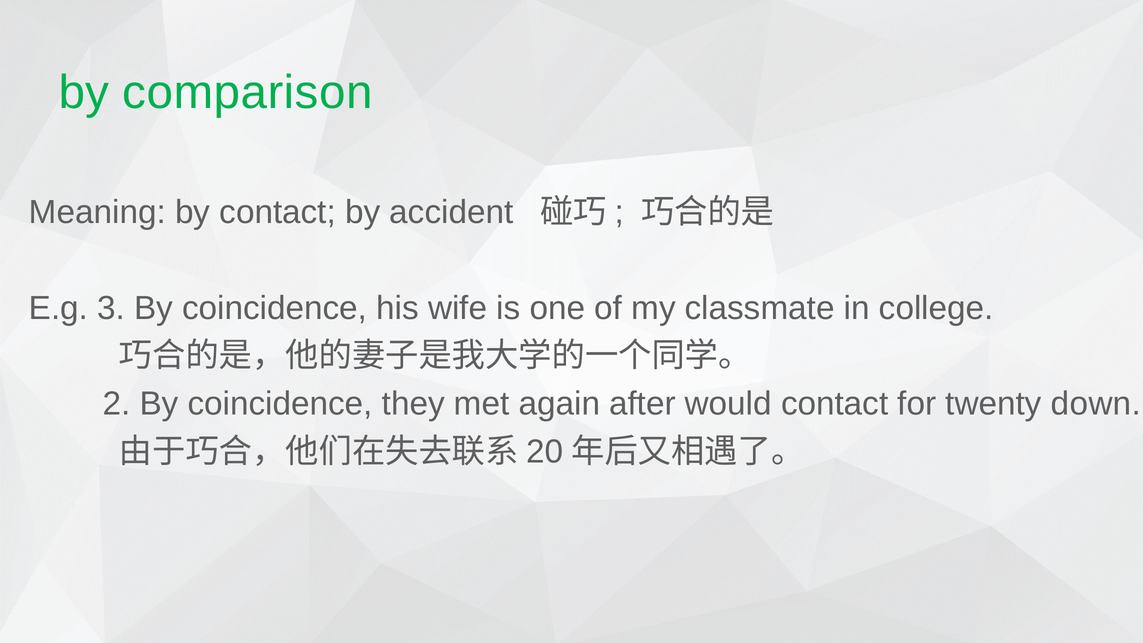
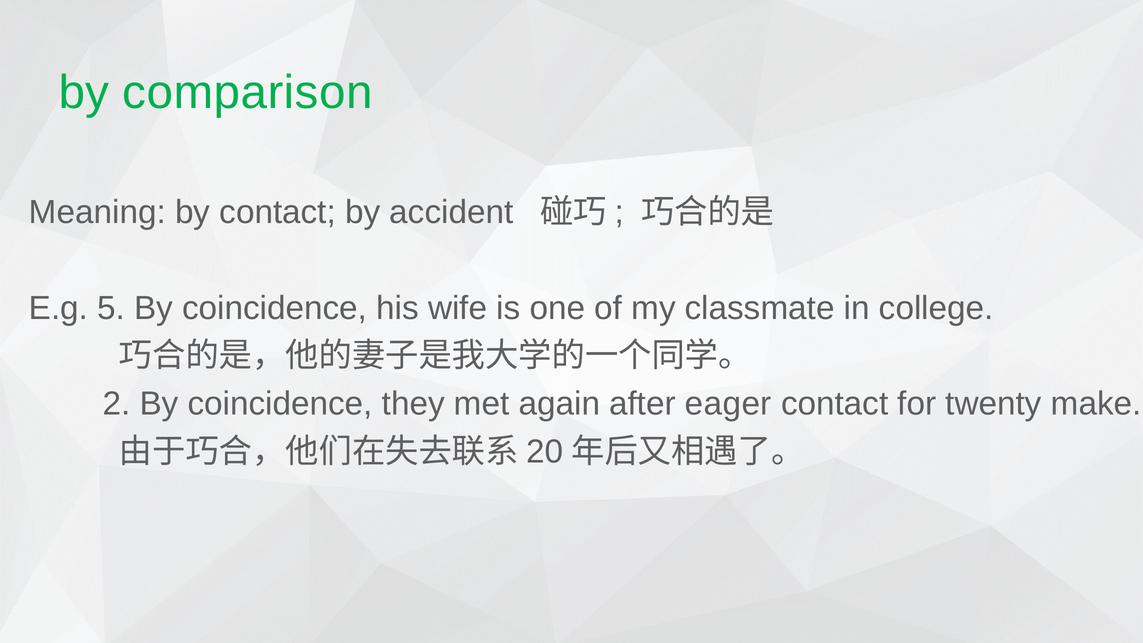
3: 3 -> 5
would: would -> eager
down: down -> make
